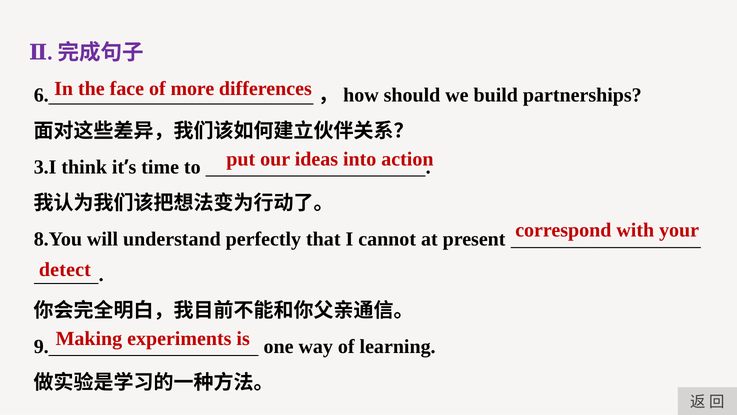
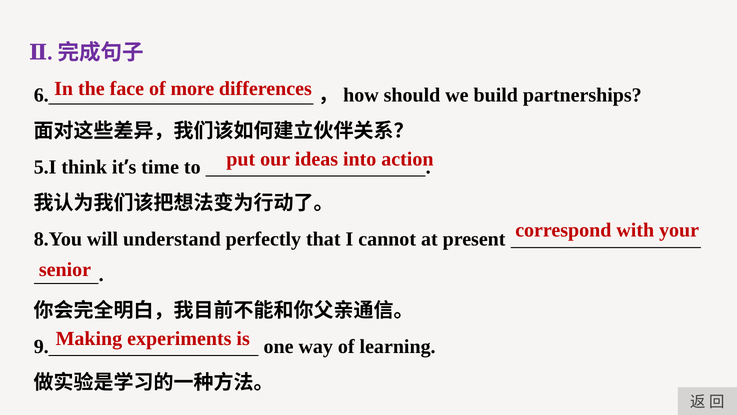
3.I: 3.I -> 5.I
detect: detect -> senior
